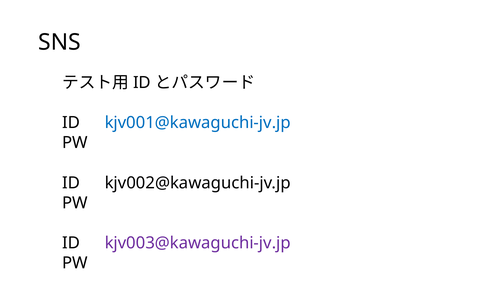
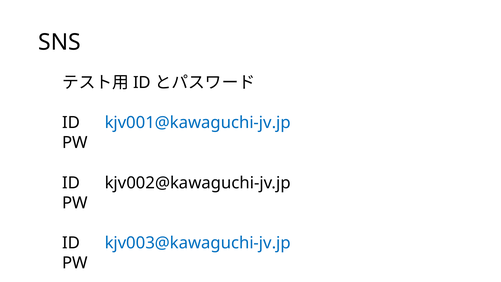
kjv003@kawaguchi-jv.jp colour: purple -> blue
